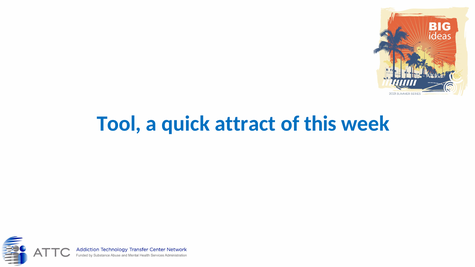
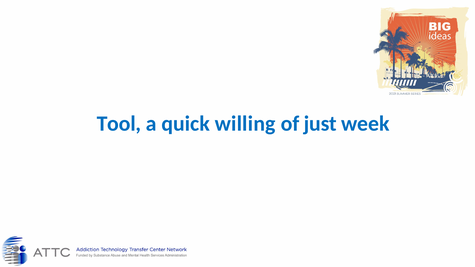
attract: attract -> willing
this: this -> just
